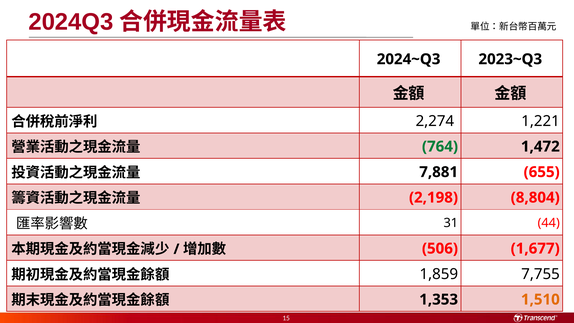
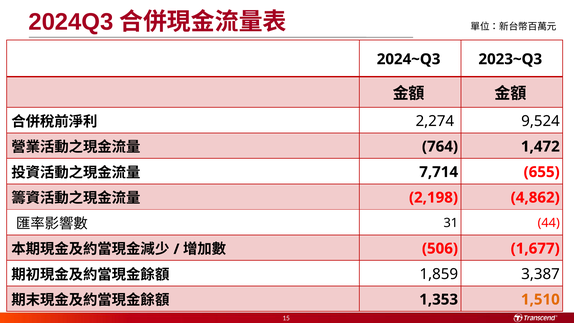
1,221: 1,221 -> 9,524
764 colour: green -> black
7,881: 7,881 -> 7,714
8,804: 8,804 -> 4,862
7,755: 7,755 -> 3,387
